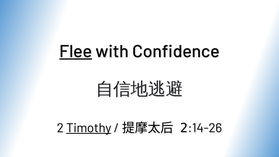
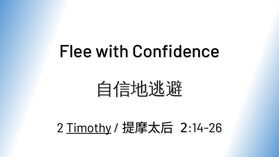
Flee underline: present -> none
